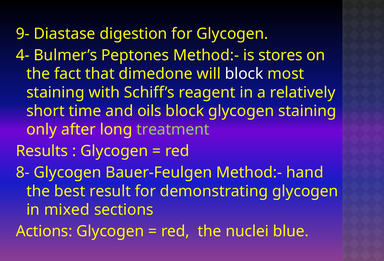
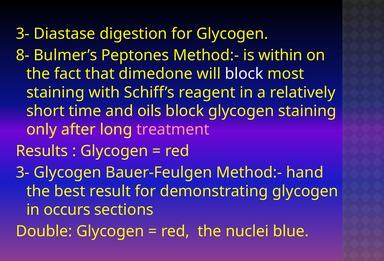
9- at (23, 34): 9- -> 3-
4-: 4- -> 8-
stores: stores -> within
treatment colour: light green -> pink
8- at (23, 173): 8- -> 3-
mixed: mixed -> occurs
Actions: Actions -> Double
